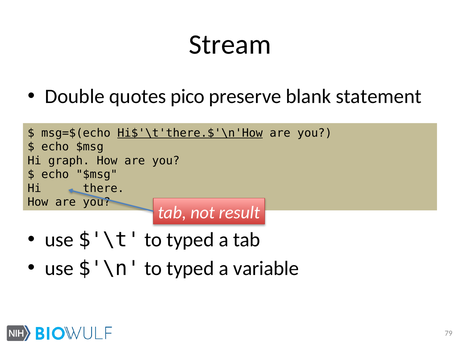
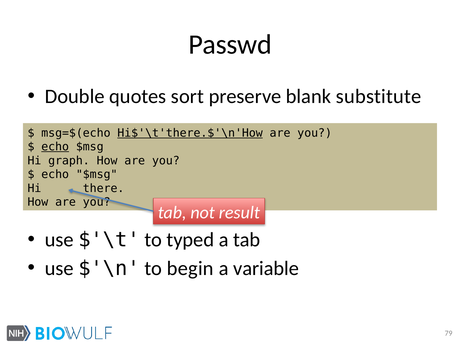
Stream: Stream -> Passwd
pico: pico -> sort
statement: statement -> substitute
echo at (55, 147) underline: none -> present
$'\n to typed: typed -> begin
